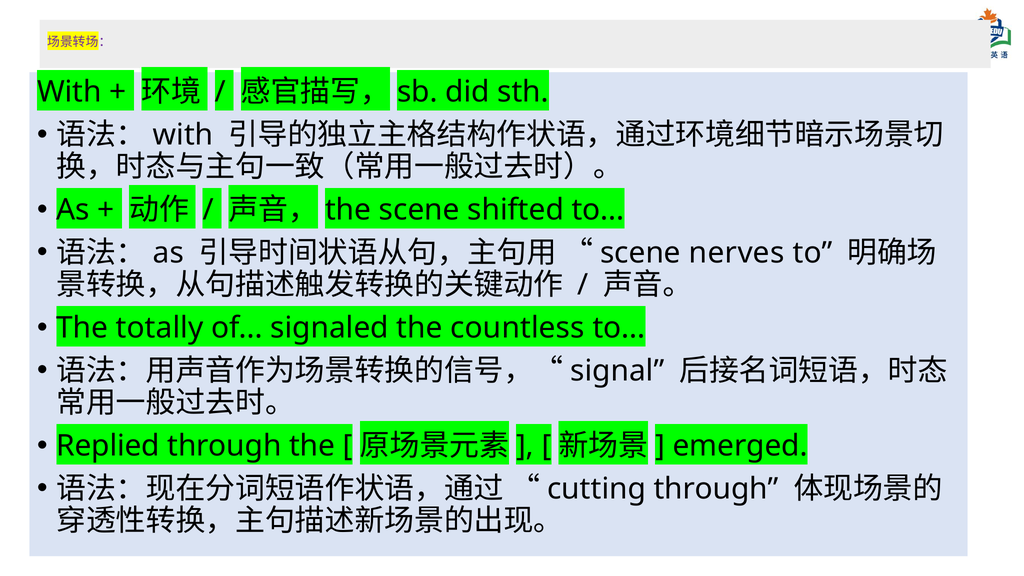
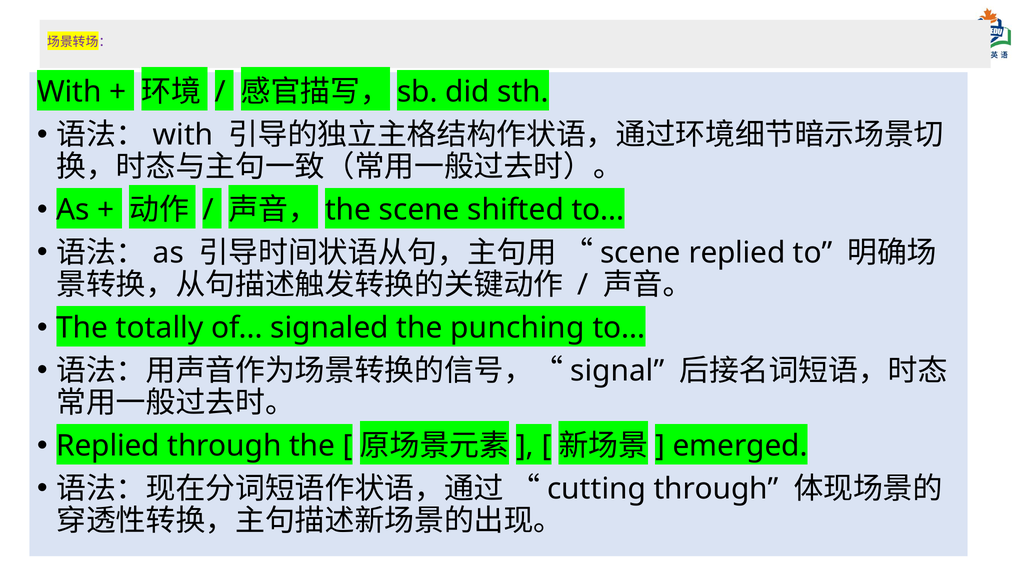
scene nerves: nerves -> replied
countless: countless -> punching
